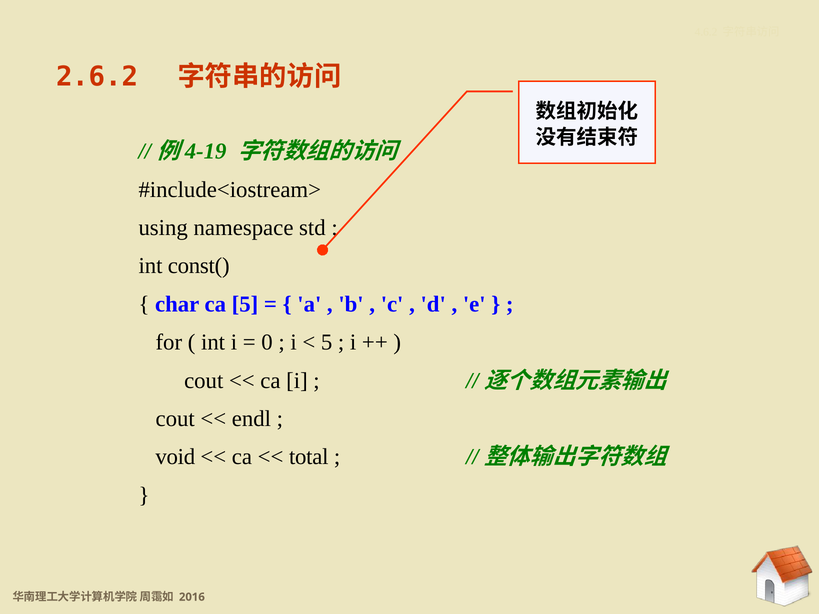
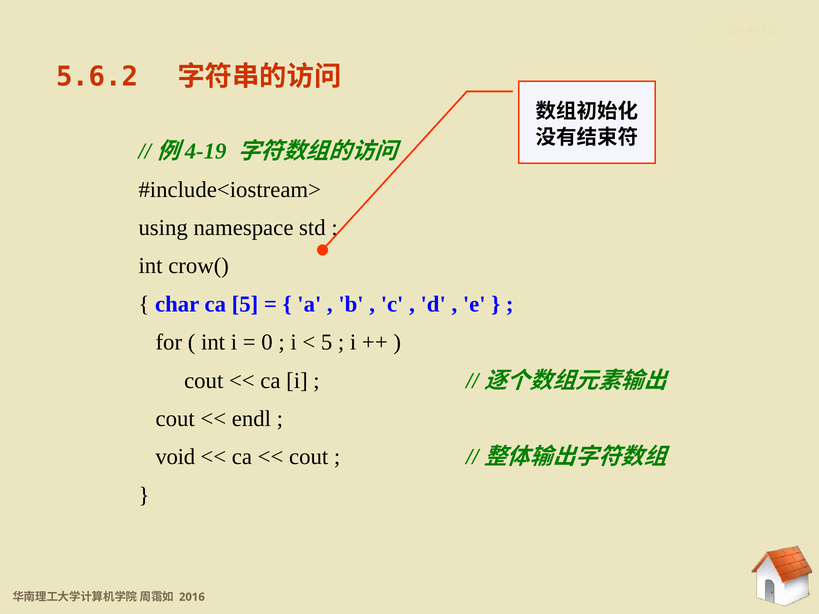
2.6.2: 2.6.2 -> 5.6.2
const(: const( -> crow(
total at (309, 457): total -> cout
